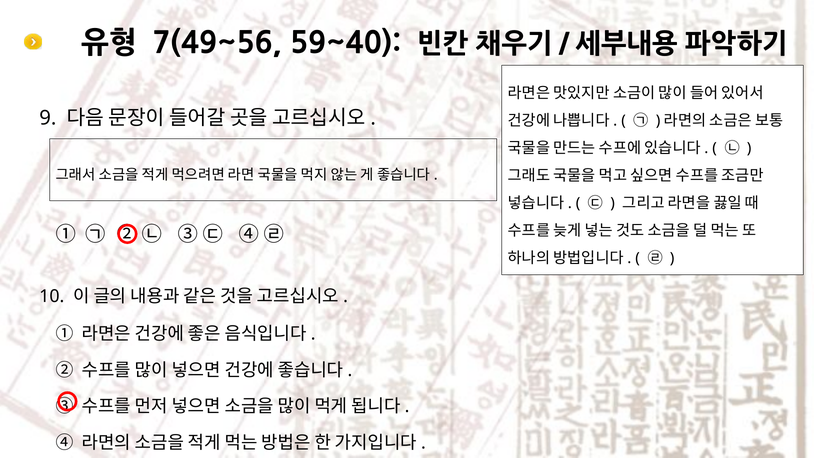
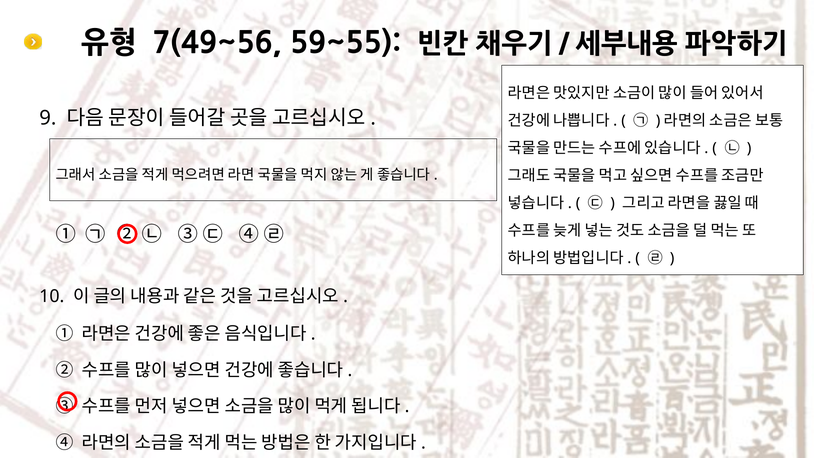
59~40: 59~40 -> 59~55
